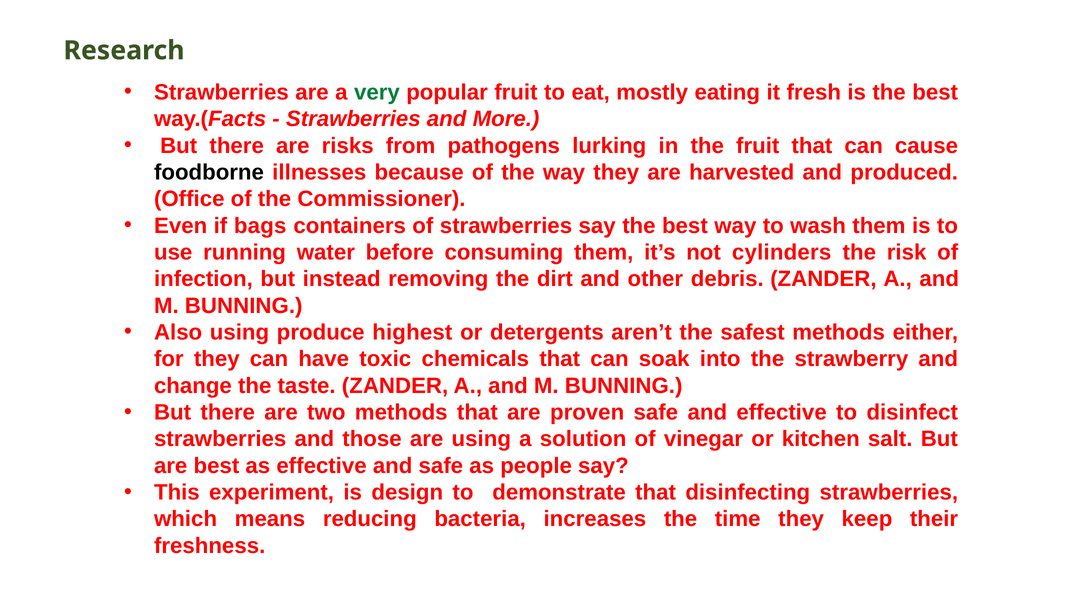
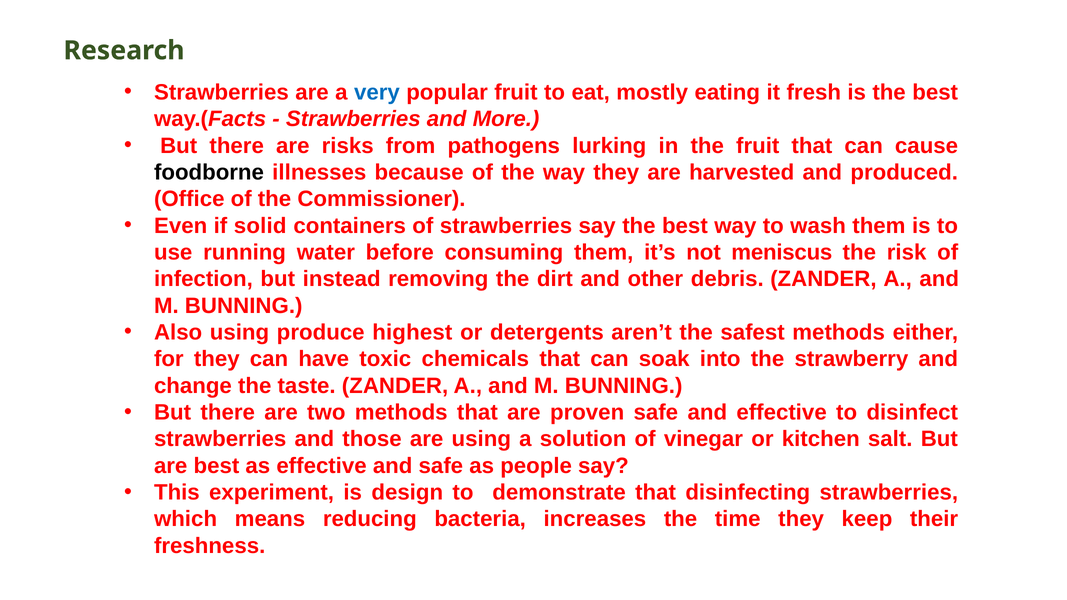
very colour: green -> blue
bags: bags -> solid
cylinders: cylinders -> meniscus
